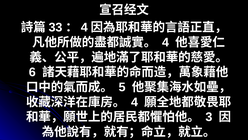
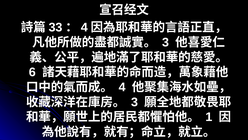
4 at (166, 42): 4 -> 3
5 at (122, 87): 5 -> 4
4 at (135, 102): 4 -> 3
3: 3 -> 1
